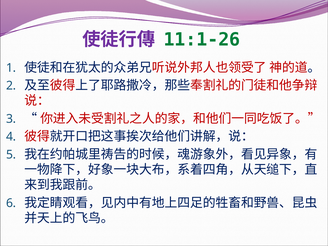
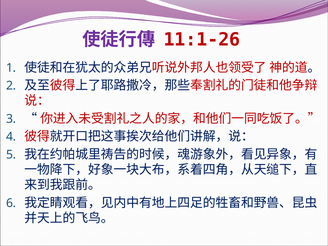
11:1-26 colour: green -> red
